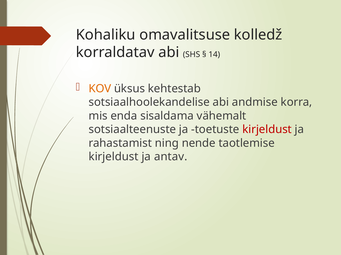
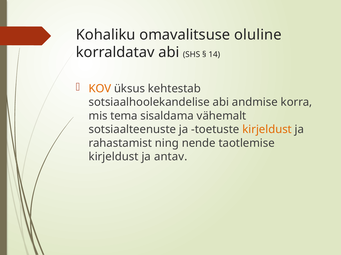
kolledž: kolledž -> oluline
enda: enda -> tema
kirjeldust at (267, 130) colour: red -> orange
